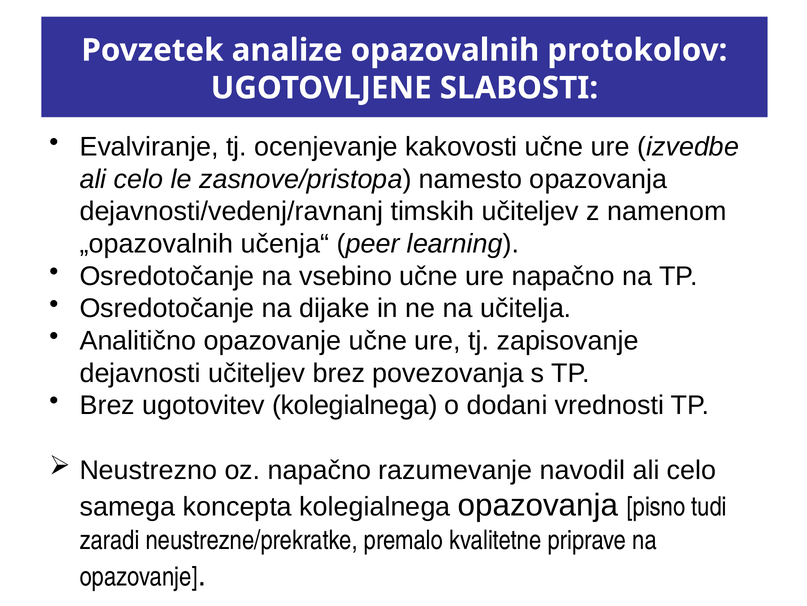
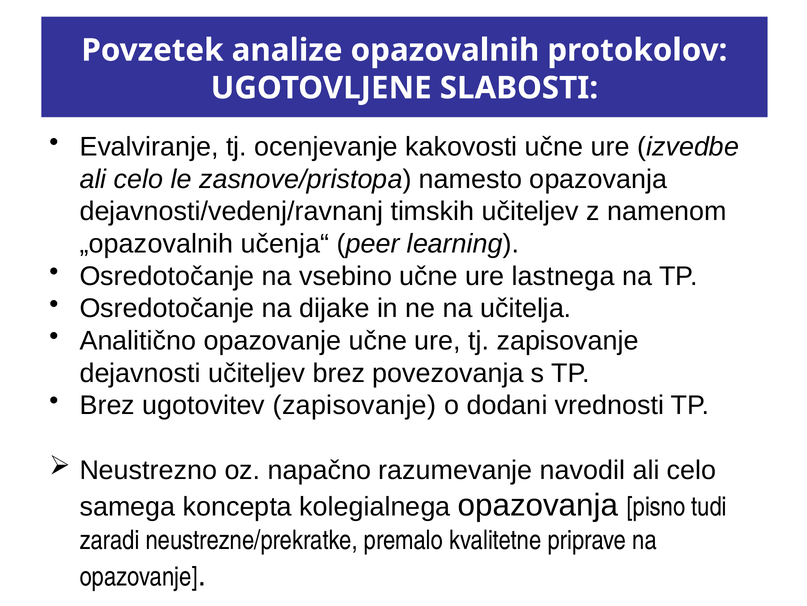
ure napačno: napačno -> lastnega
ugotovitev kolegialnega: kolegialnega -> zapisovanje
